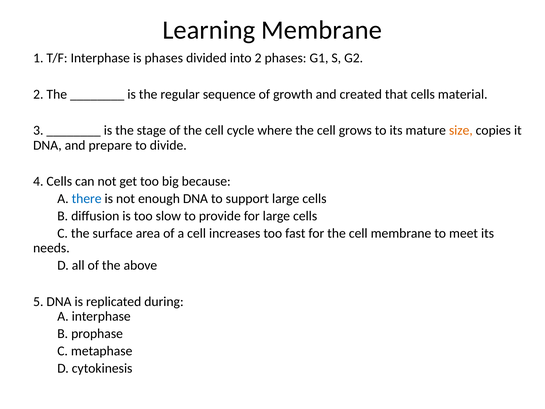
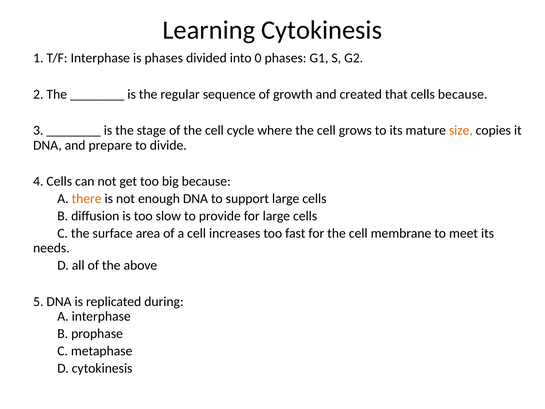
Learning Membrane: Membrane -> Cytokinesis
into 2: 2 -> 0
cells material: material -> because
there colour: blue -> orange
